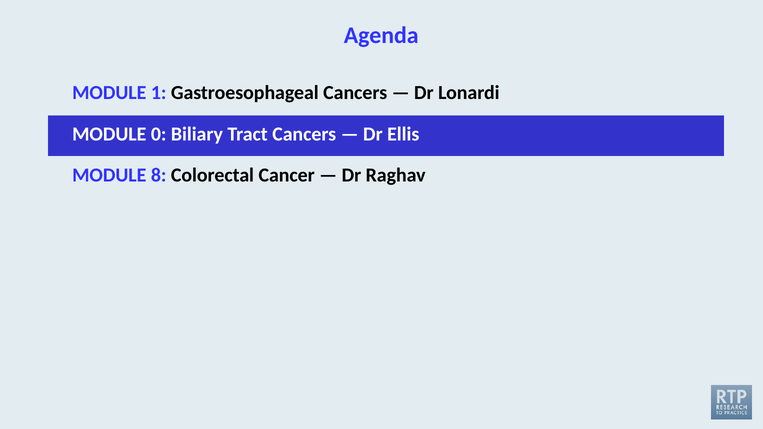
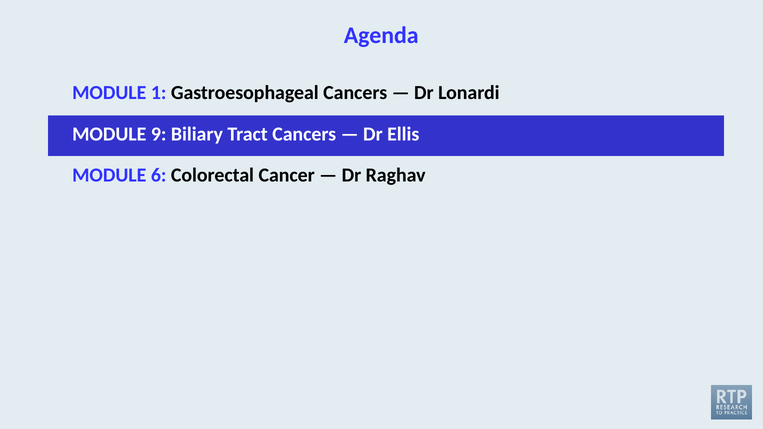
0: 0 -> 9
8: 8 -> 6
